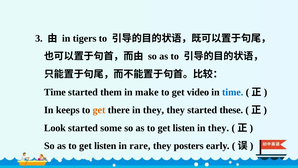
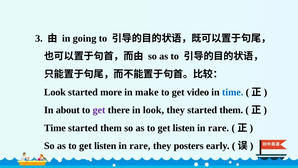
tigers: tigers -> going
Time at (55, 92): Time -> Look
them: them -> more
keeps: keeps -> about
get at (99, 110) colour: orange -> purple
there in they: they -> look
they started these: these -> them
Look at (55, 128): Look -> Time
some at (111, 128): some -> them
they at (218, 128): they -> rare
